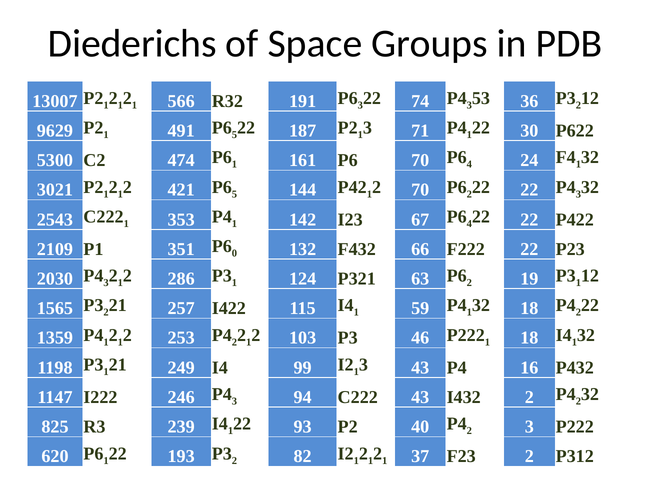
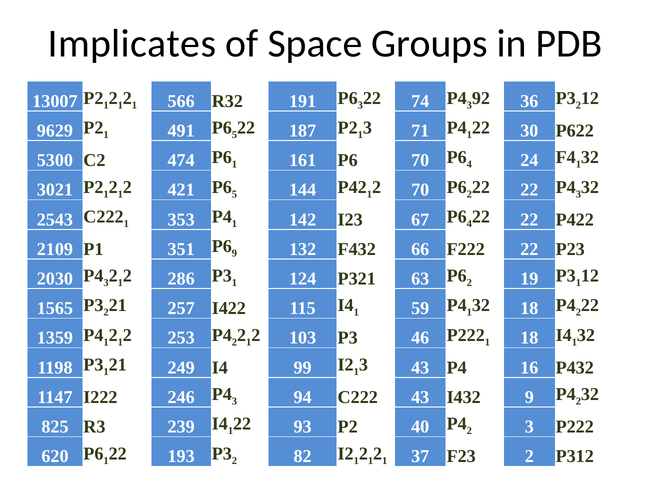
Diederichs: Diederichs -> Implicates
53: 53 -> 92
P6 0: 0 -> 9
I432 2: 2 -> 9
